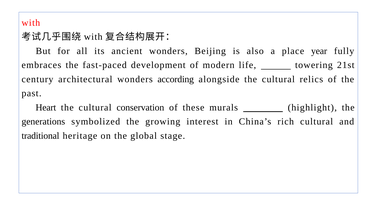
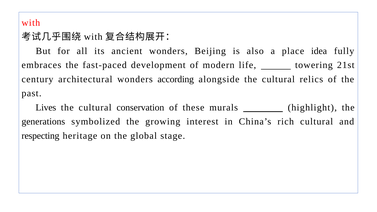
year: year -> idea
Heart: Heart -> Lives
traditional: traditional -> respecting
